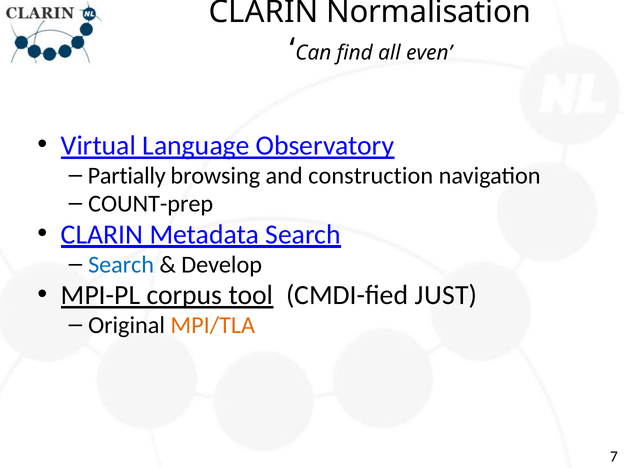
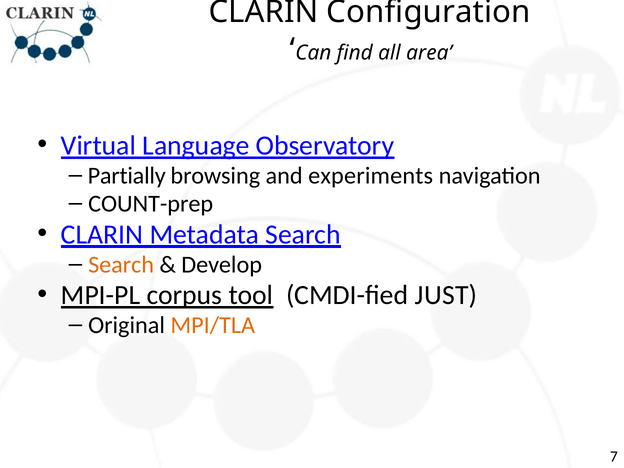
Normalisation: Normalisation -> Configuration
even: even -> area
construction: construction -> experiments
Search at (121, 265) colour: blue -> orange
